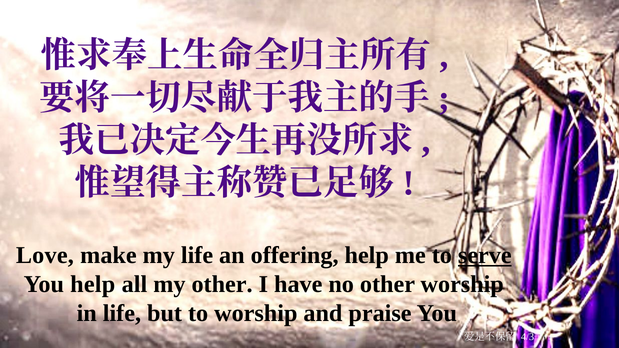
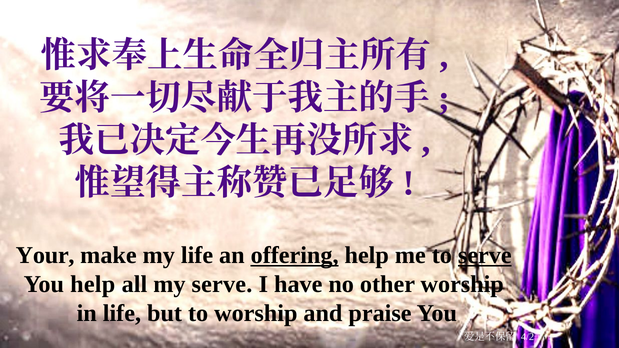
Love: Love -> Your
offering underline: none -> present
my other: other -> serve
4/3: 4/3 -> 4/2
